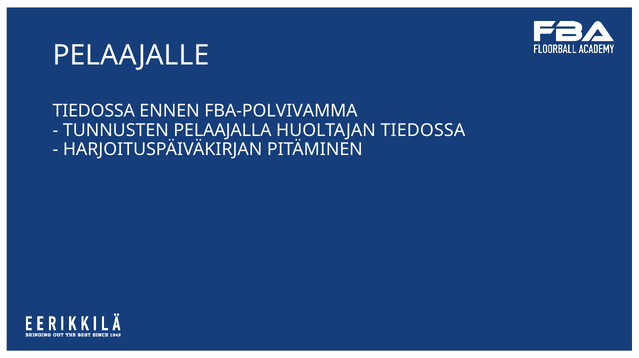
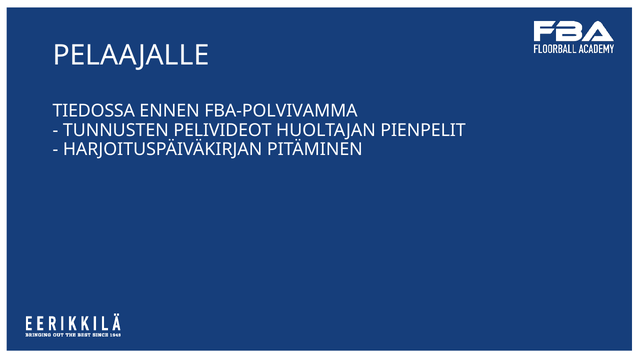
PELAAJALLA: PELAAJALLA -> PELIVIDEOT
HUOLTAJAN TIEDOSSA: TIEDOSSA -> PIENPELIT
